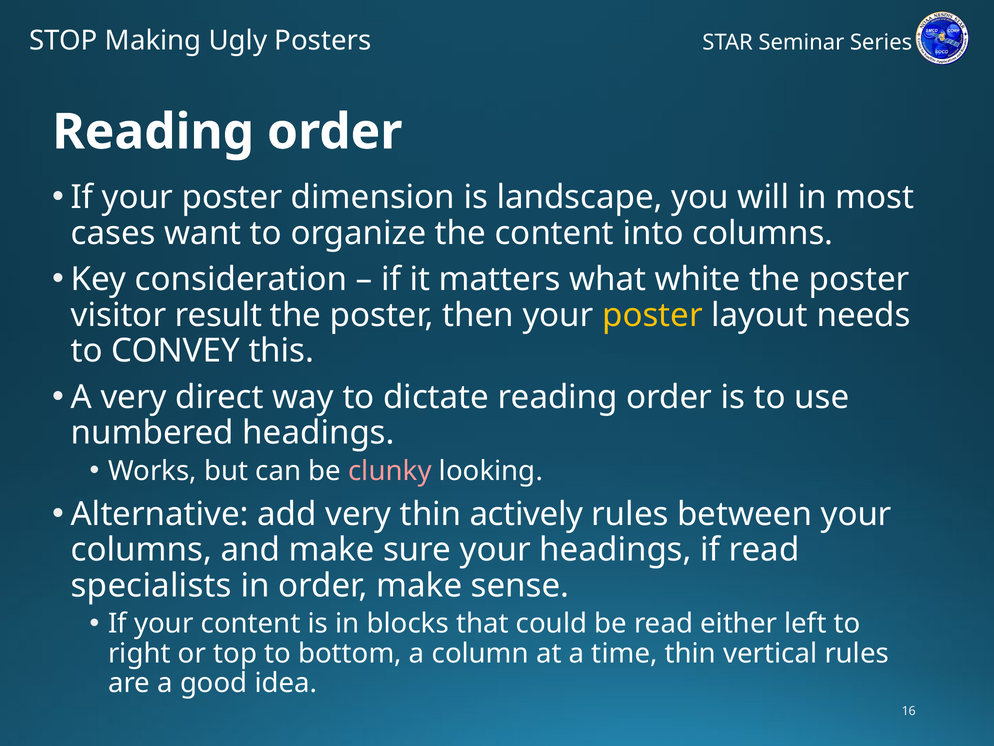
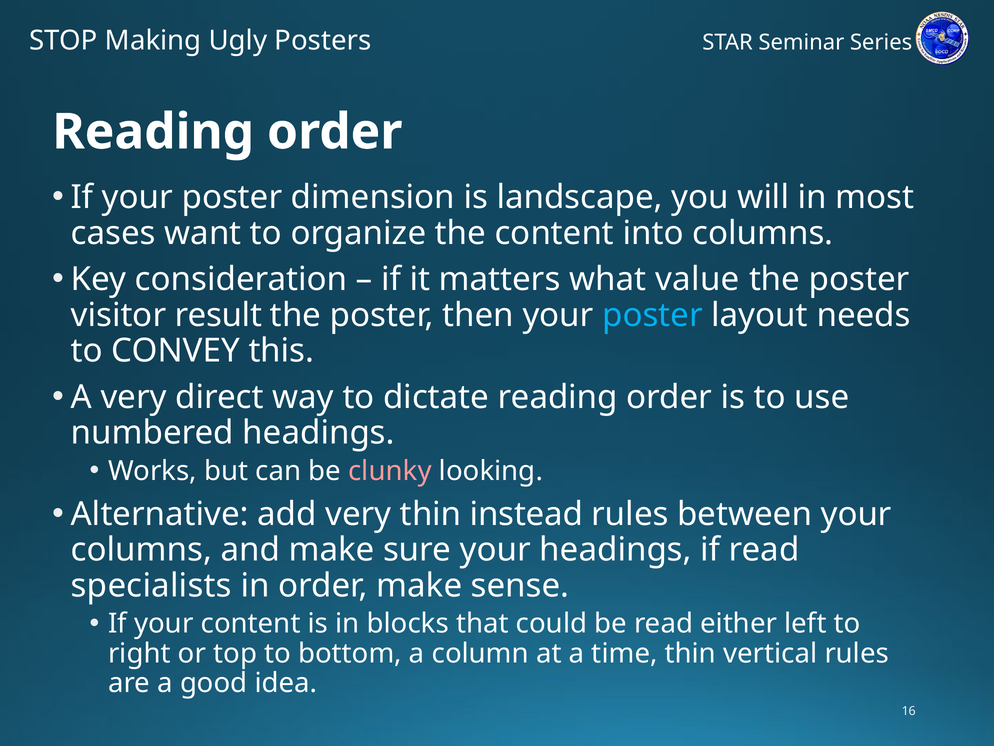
white: white -> value
poster at (653, 315) colour: yellow -> light blue
actively: actively -> instead
